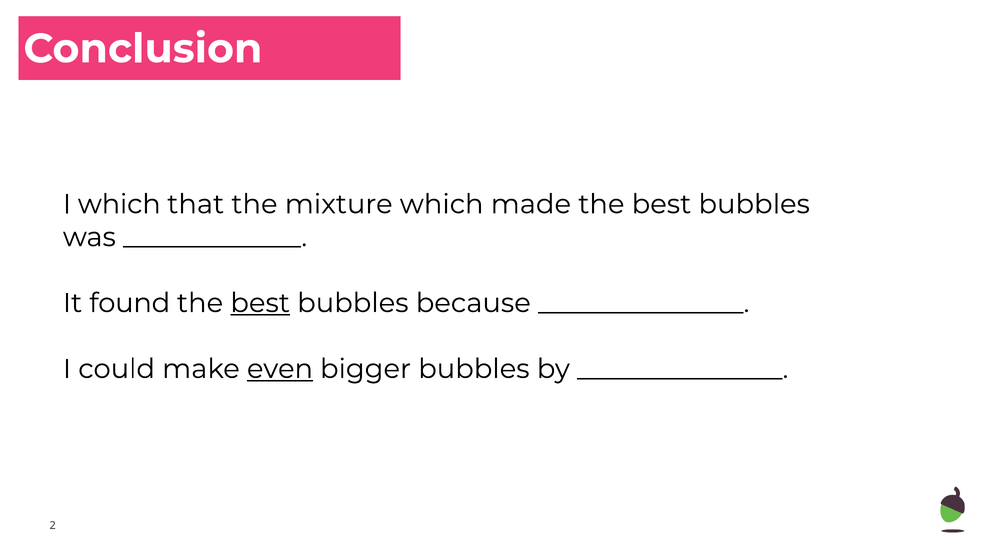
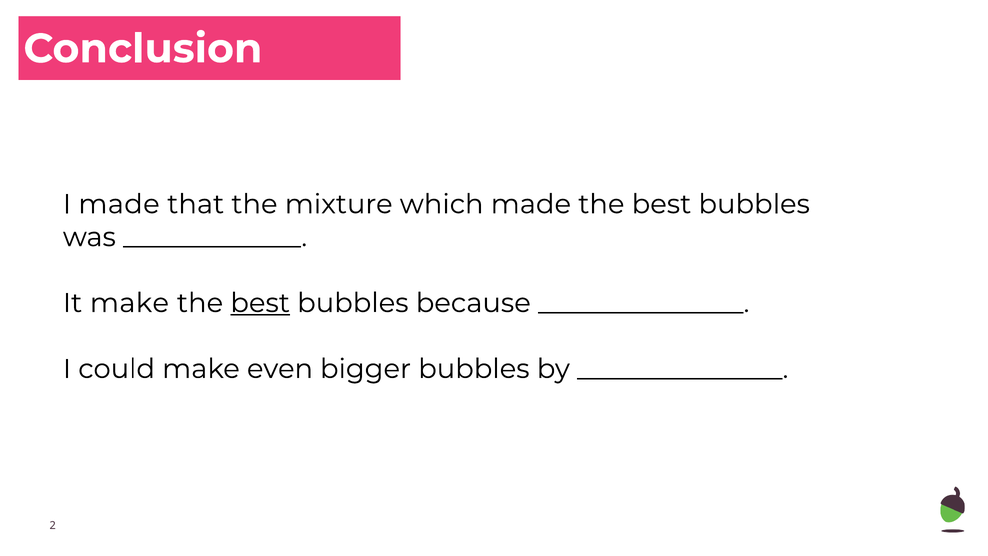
I which: which -> made
It found: found -> make
even underline: present -> none
